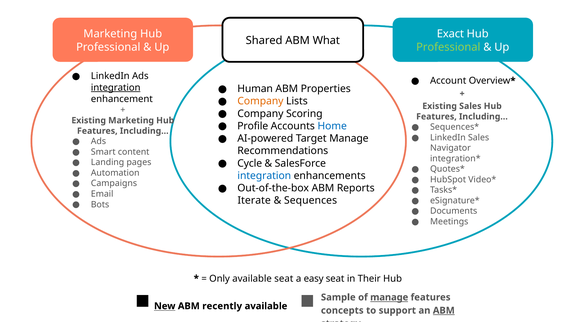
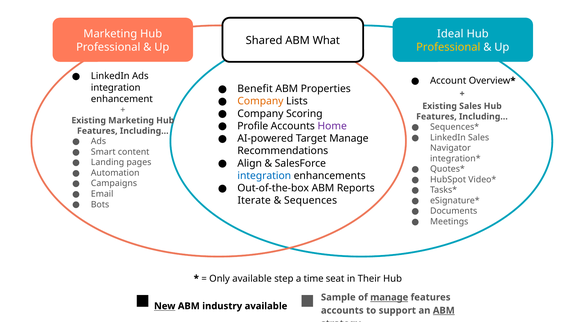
Exact: Exact -> Ideal
Professional at (448, 47) colour: light green -> yellow
Human: Human -> Benefit
integration at (116, 87) underline: present -> none
Home colour: blue -> purple
Cycle: Cycle -> Align
available seat: seat -> step
easy: easy -> time
recently: recently -> industry
concepts at (342, 310): concepts -> accounts
